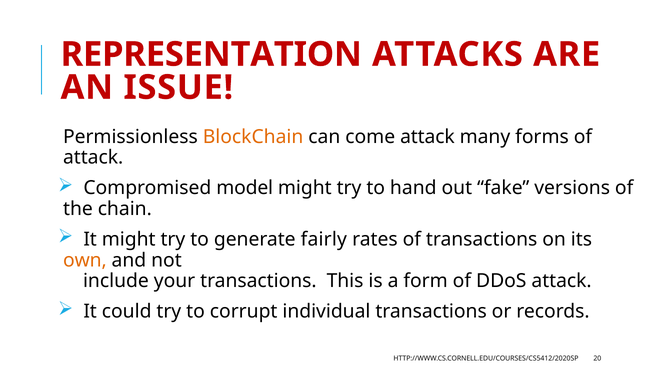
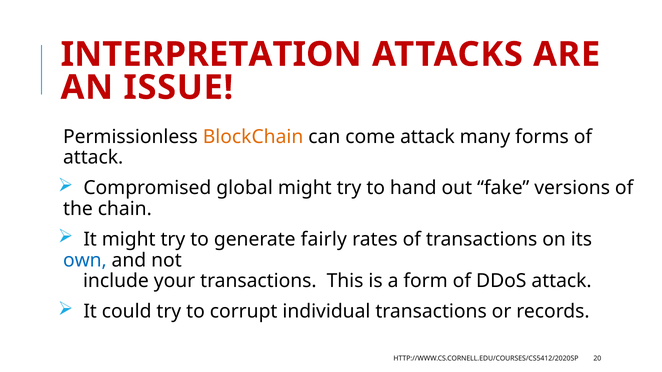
REPRESENTATION: REPRESENTATION -> INTERPRETATION
model: model -> global
own colour: orange -> blue
